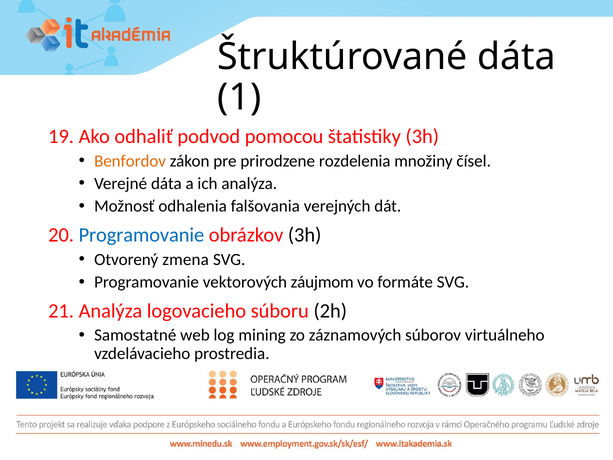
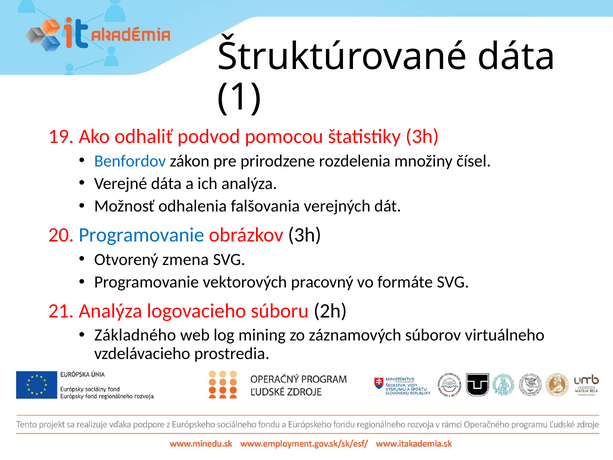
Benfordov colour: orange -> blue
záujmom: záujmom -> pracovný
Samostatné: Samostatné -> Základného
